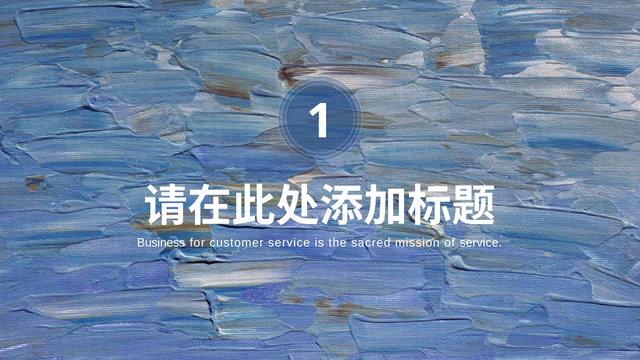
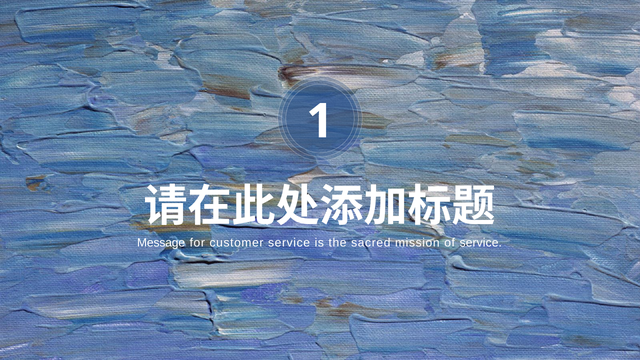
Business: Business -> Message
